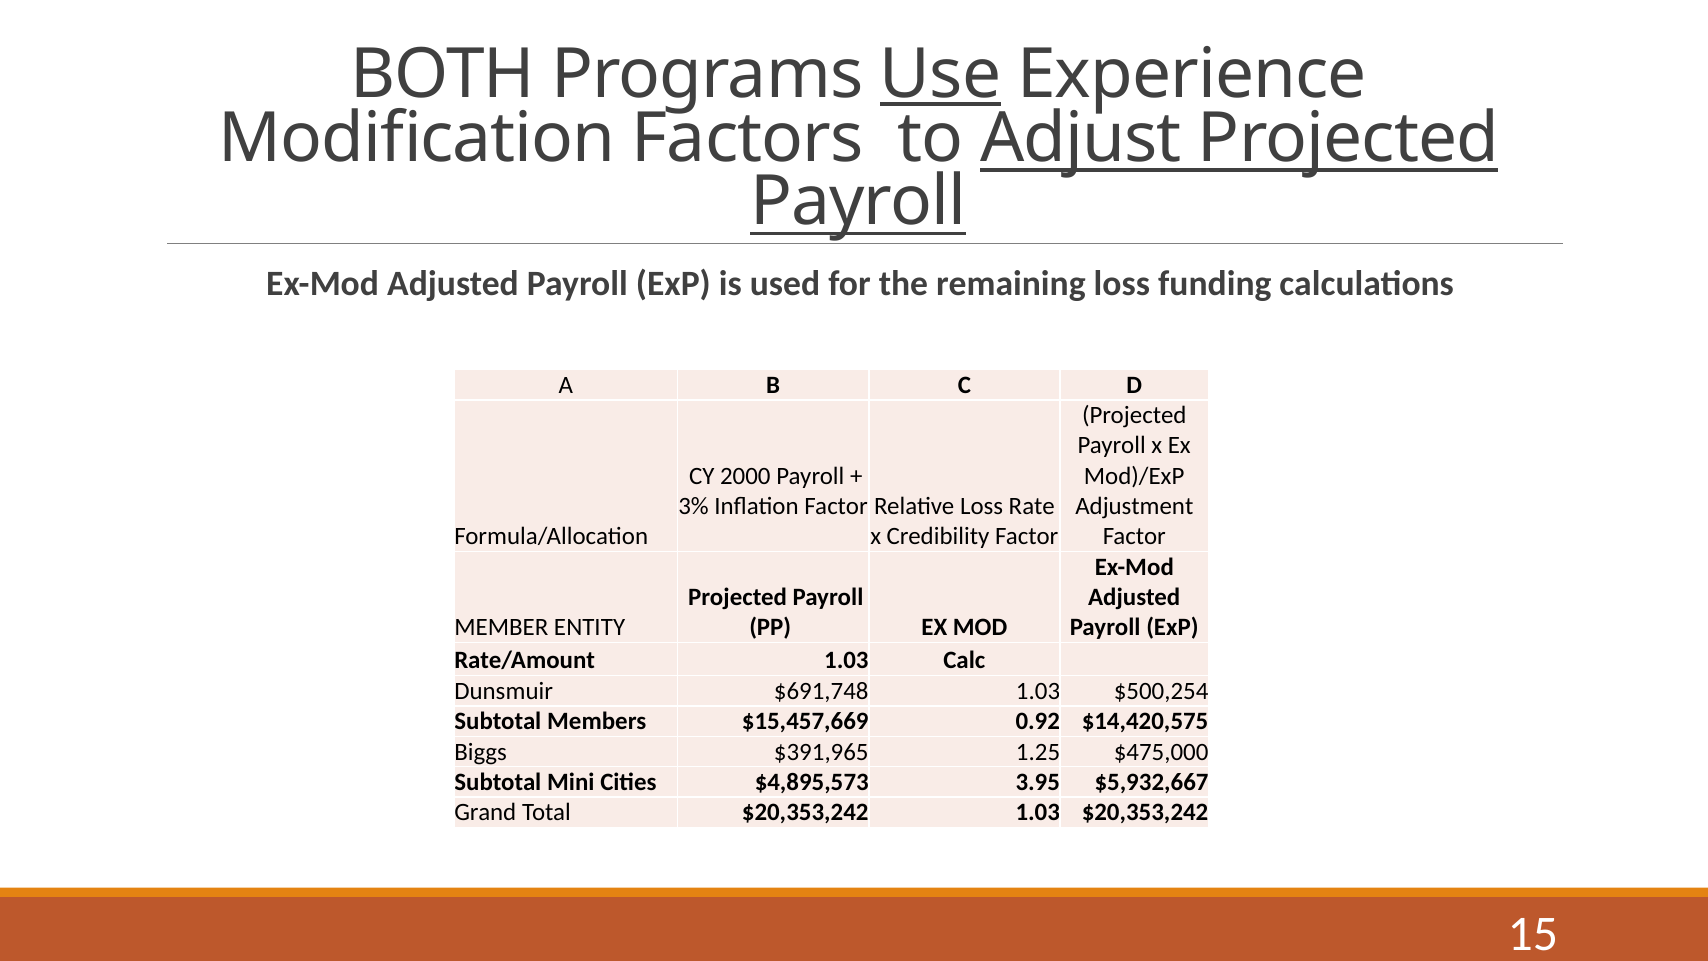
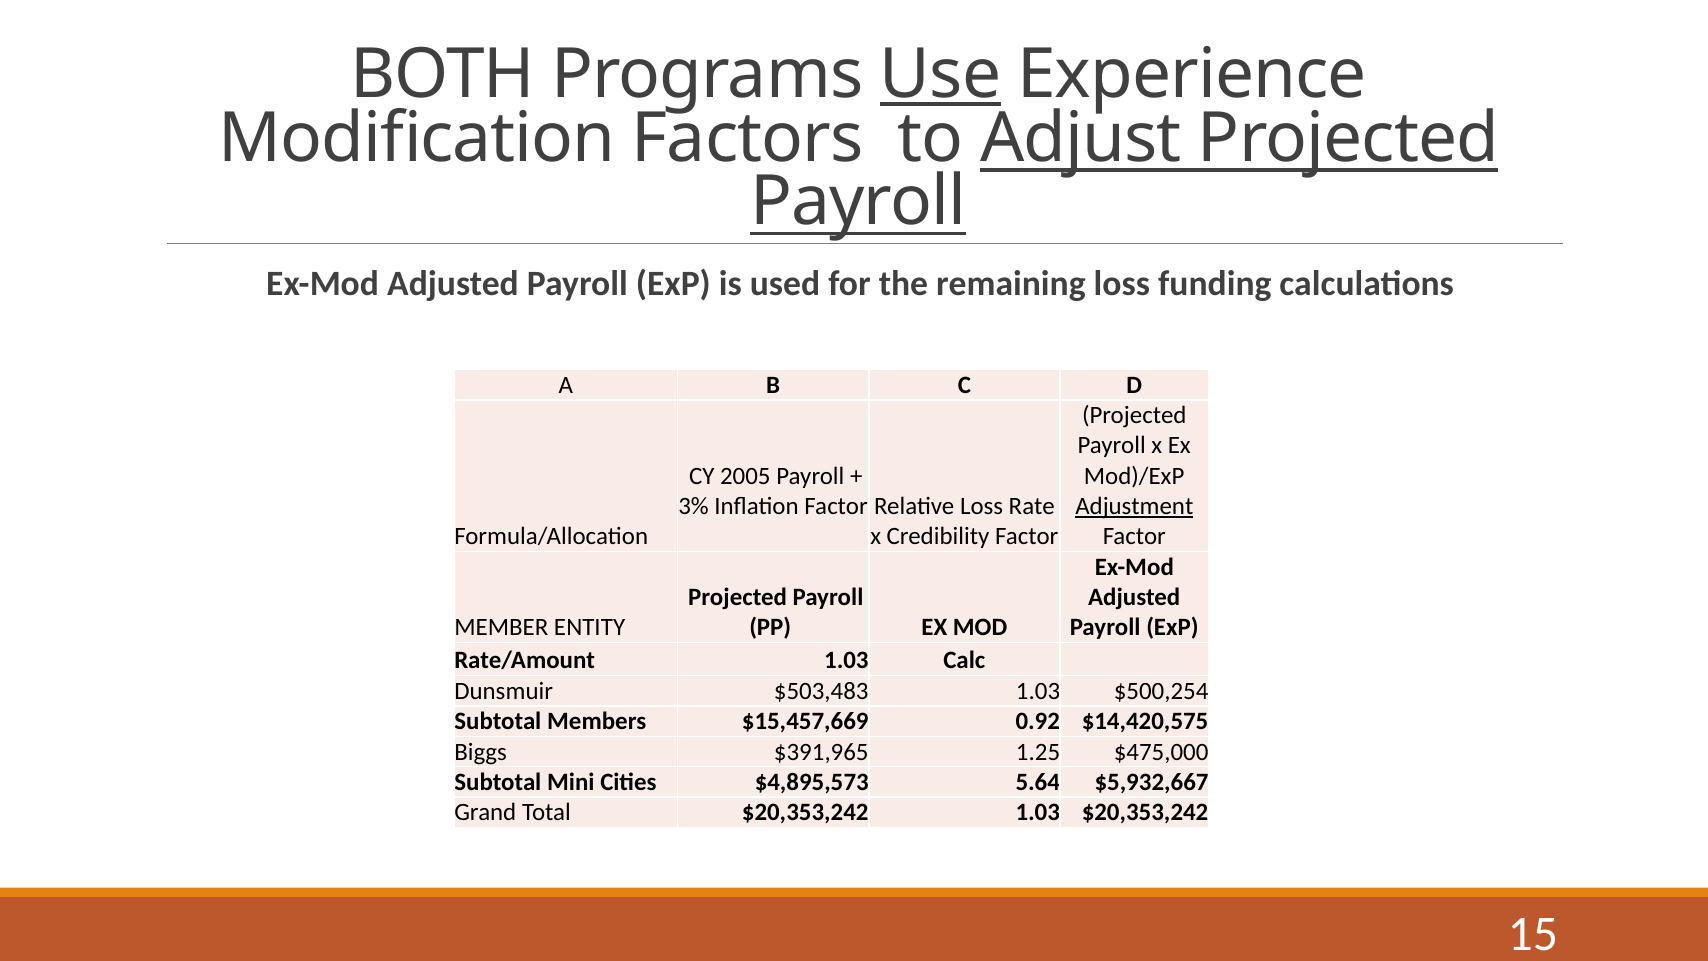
2000: 2000 -> 2005
Adjustment underline: none -> present
$691,748: $691,748 -> $503,483
3.95: 3.95 -> 5.64
